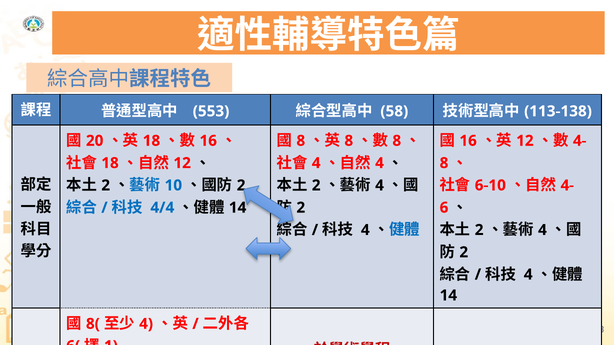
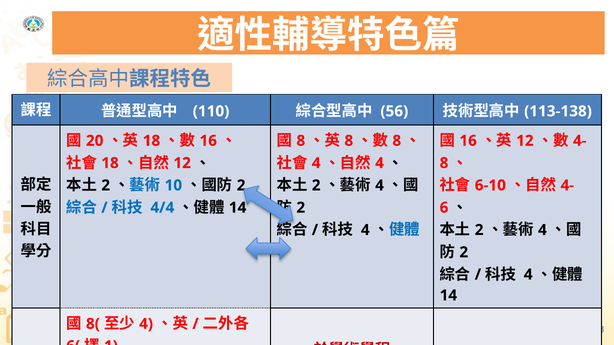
553: 553 -> 110
58: 58 -> 56
